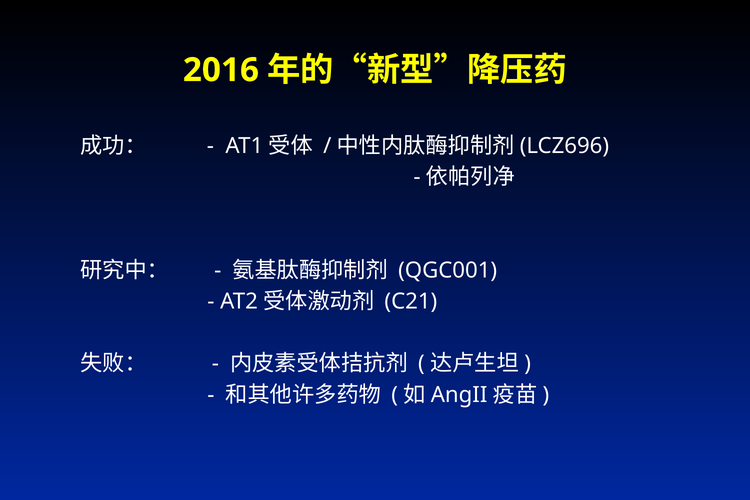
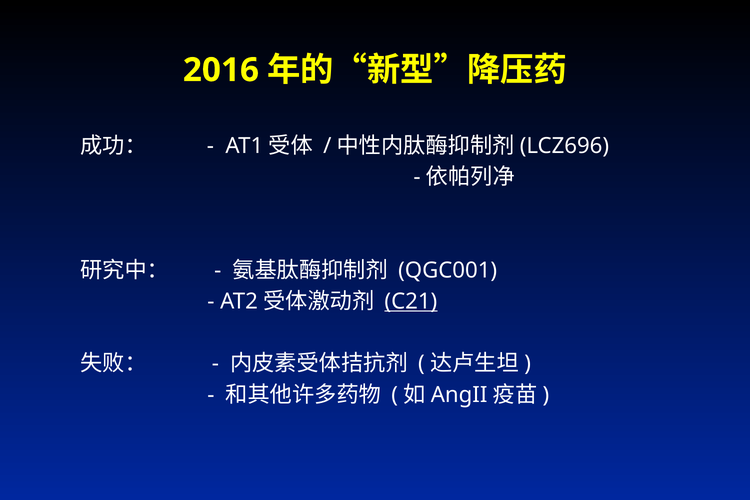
C21 underline: none -> present
